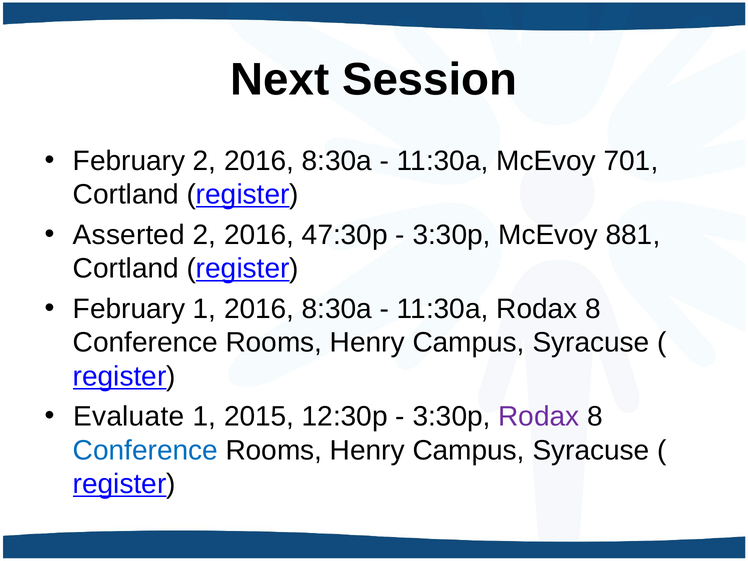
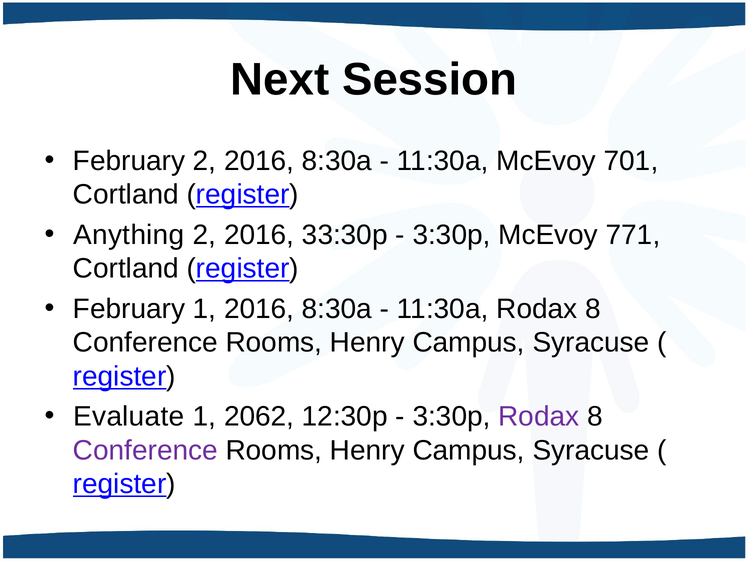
Asserted: Asserted -> Anything
47:30p: 47:30p -> 33:30p
881: 881 -> 771
2015: 2015 -> 2062
Conference at (145, 450) colour: blue -> purple
